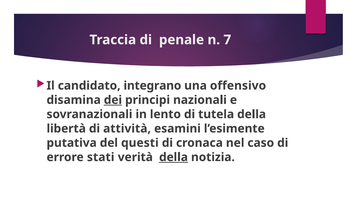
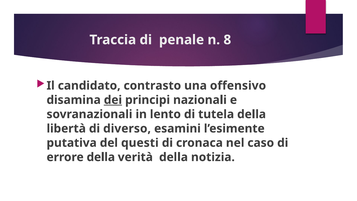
7: 7 -> 8
integrano: integrano -> contrasto
attività: attività -> diverso
errore stati: stati -> della
della at (173, 157) underline: present -> none
